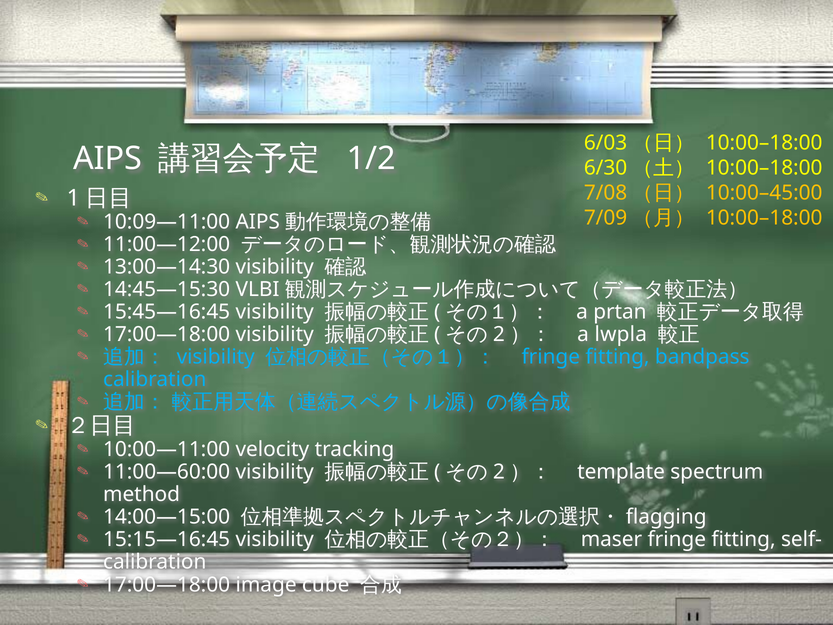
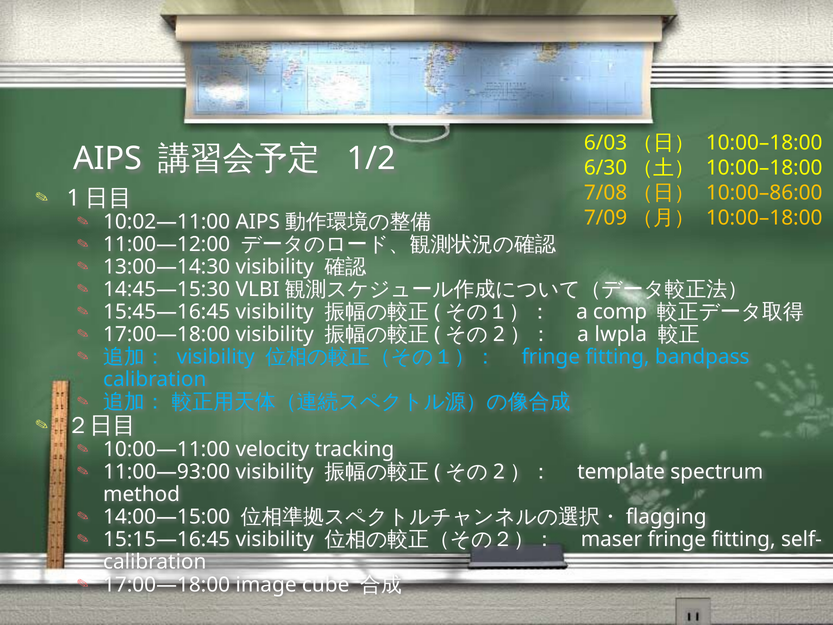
10:00–45:00: 10:00–45:00 -> 10:00–86:00
10:09—11:00: 10:09—11:00 -> 10:02—11:00
prtan: prtan -> comp
11:00—60:00: 11:00—60:00 -> 11:00—93:00
